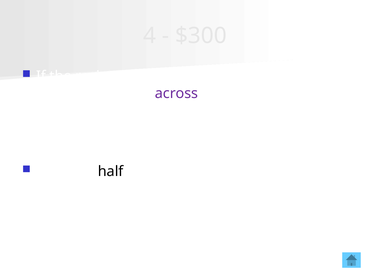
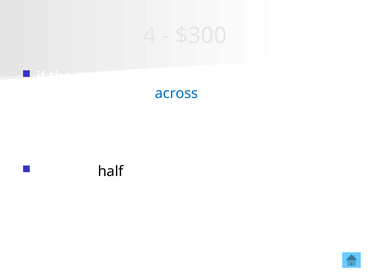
across colour: purple -> blue
